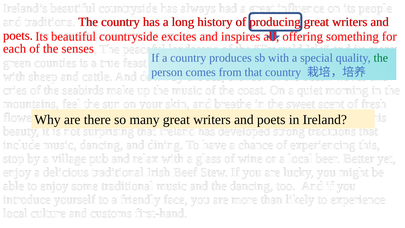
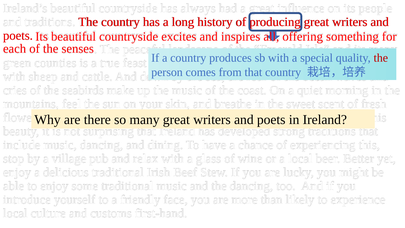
the at (381, 58) colour: green -> red
